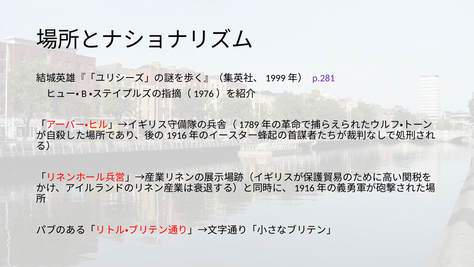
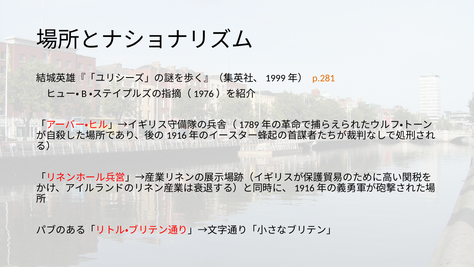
p.281 colour: purple -> orange
